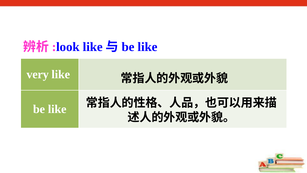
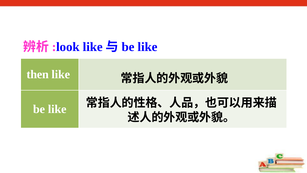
very: very -> then
